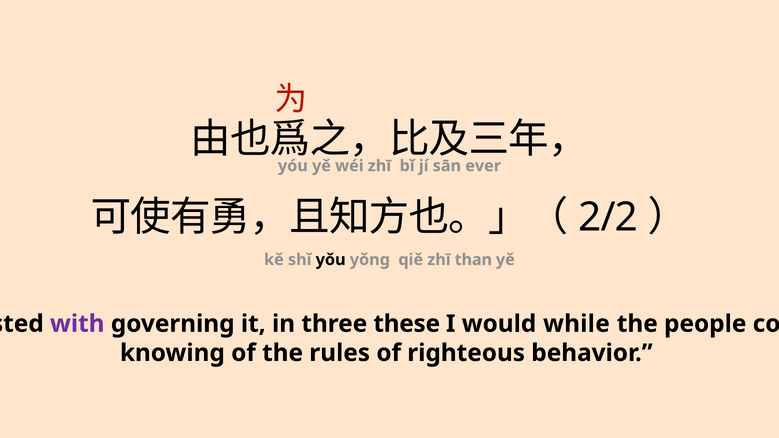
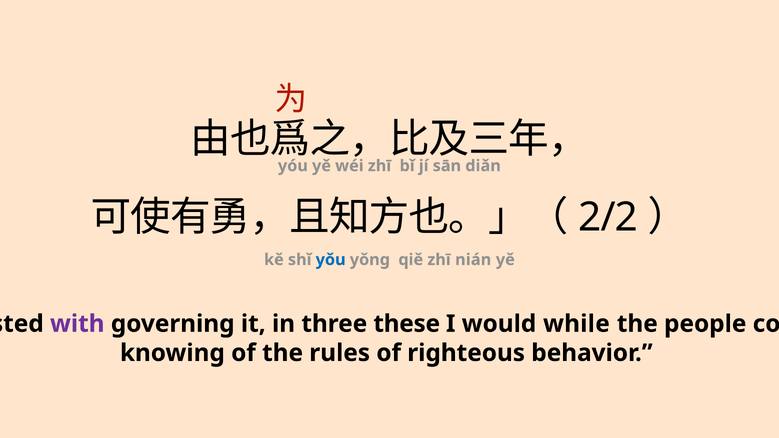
ever: ever -> diǎn
yǒu colour: black -> blue
than: than -> nián
